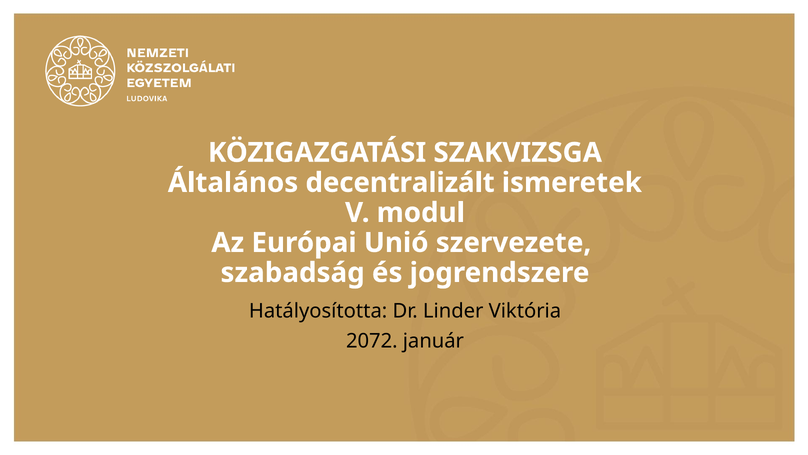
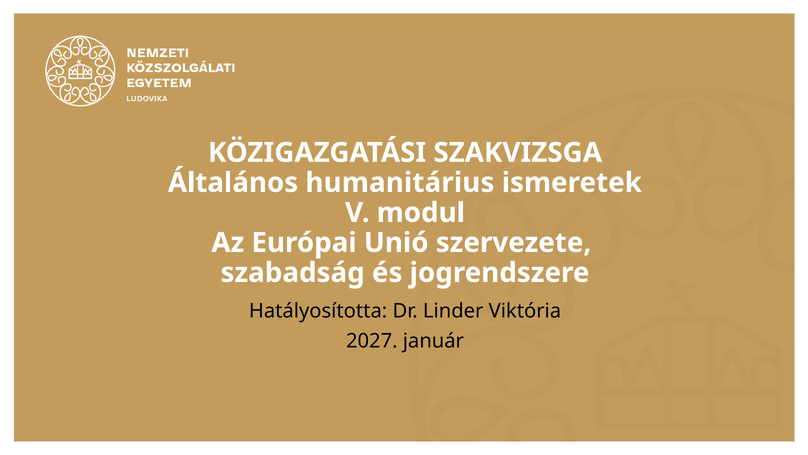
decentralizált: decentralizált -> humanitárius
2072: 2072 -> 2027
